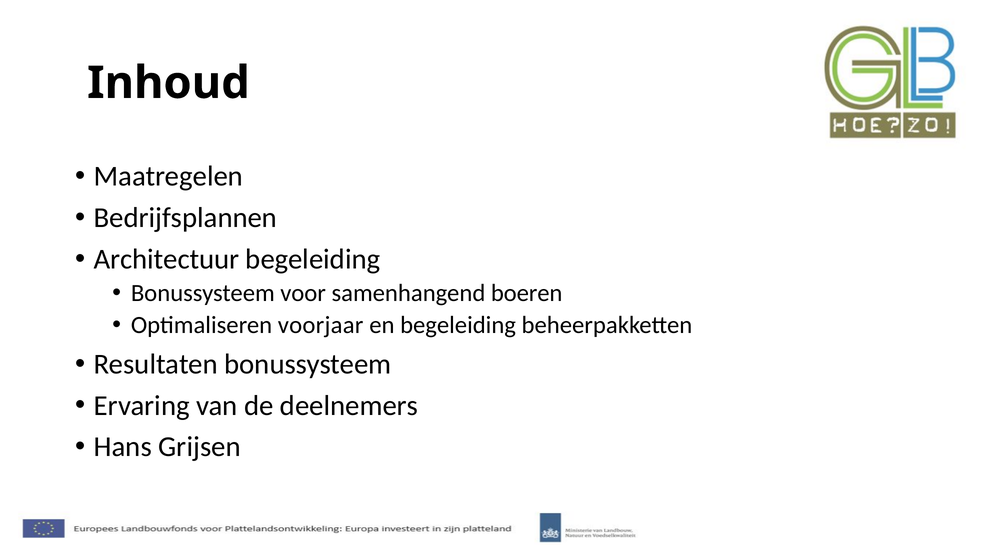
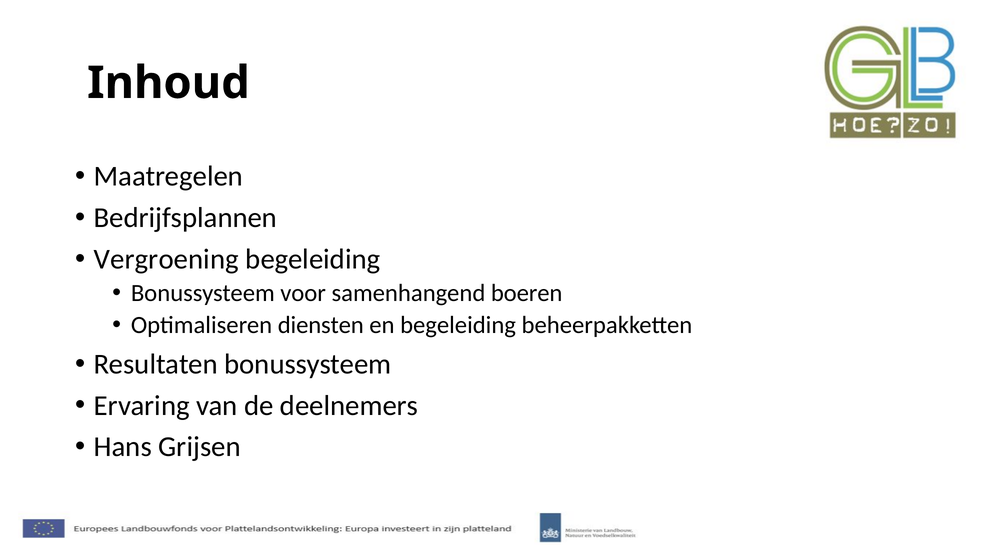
Architectuur: Architectuur -> Vergroening
voorjaar: voorjaar -> diensten
